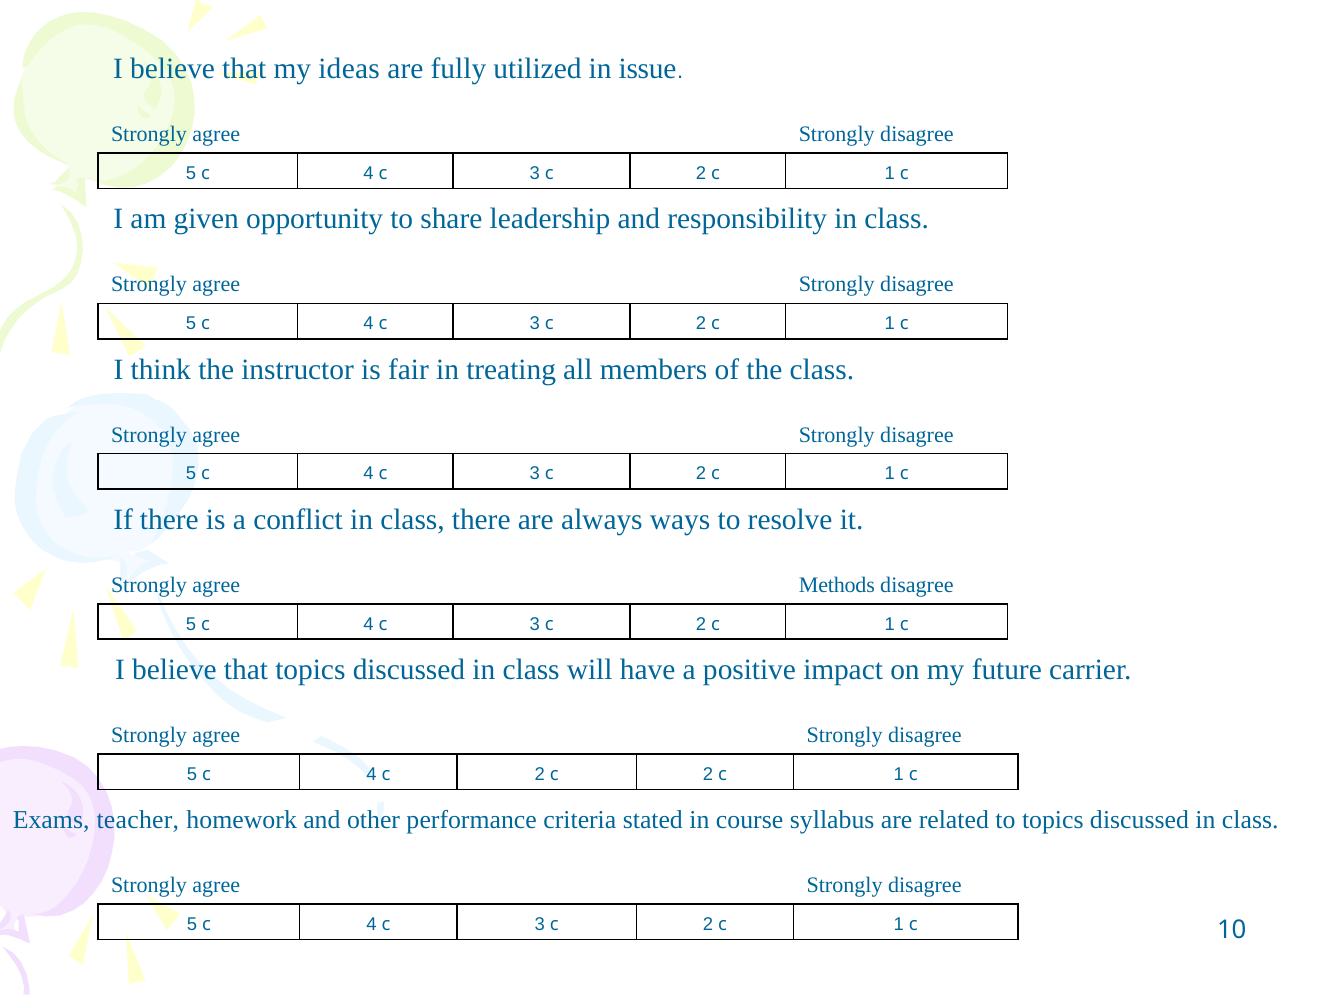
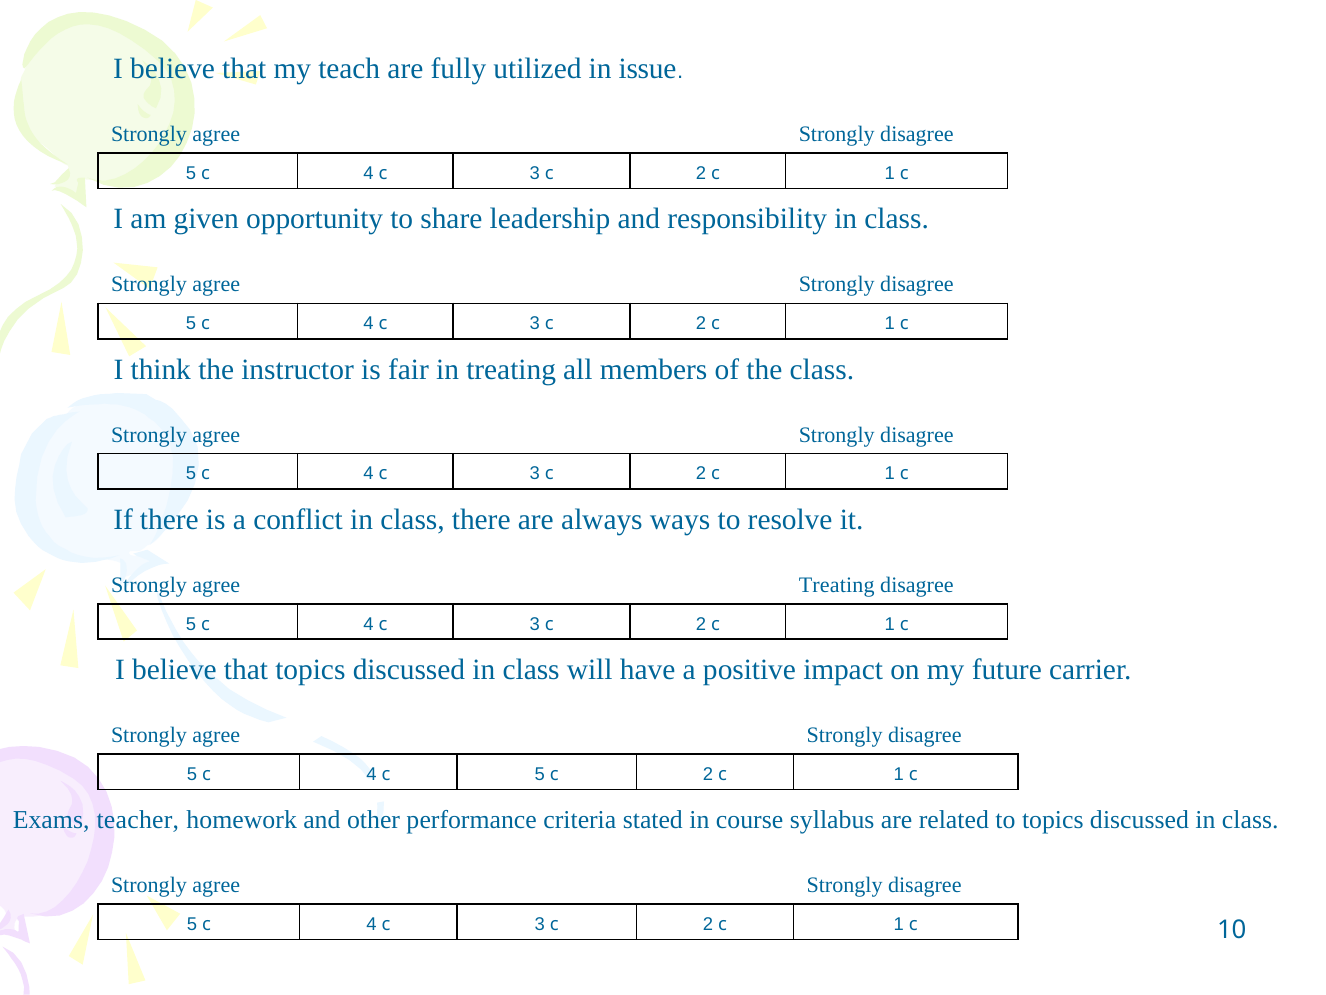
ideas: ideas -> teach
agree Methods: Methods -> Treating
4 c 2: 2 -> 5
